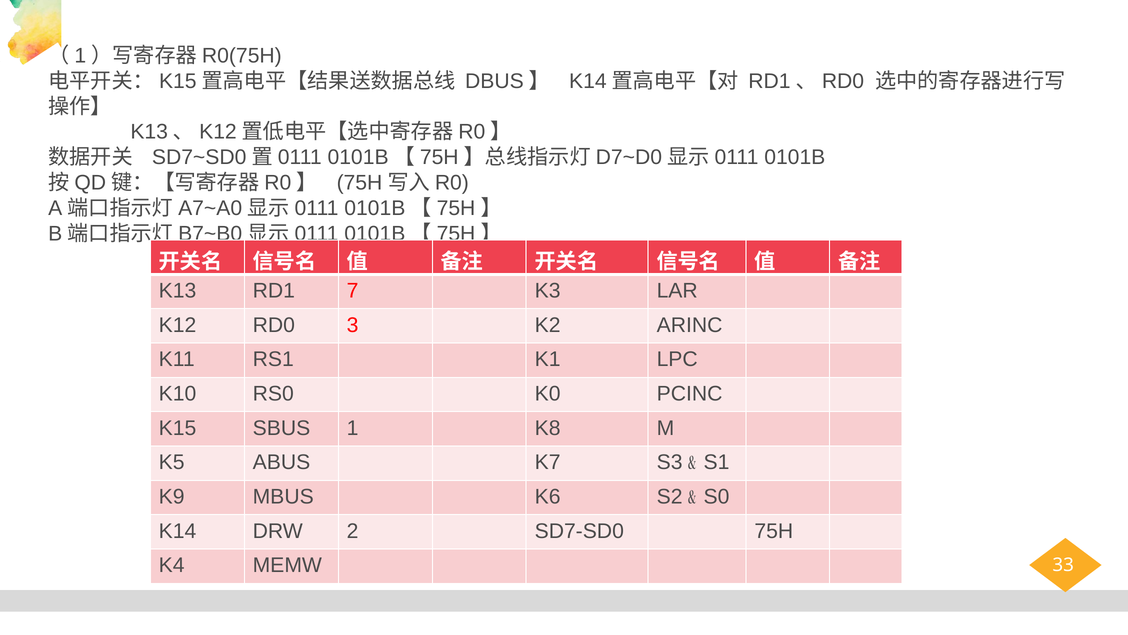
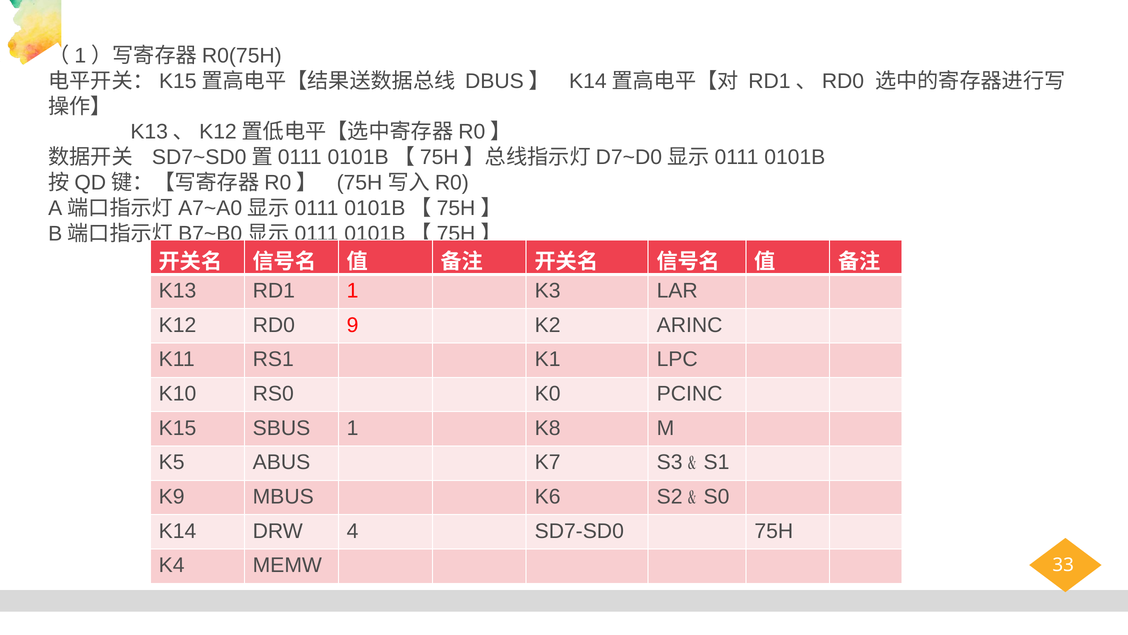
RD1 7: 7 -> 1
3: 3 -> 9
2: 2 -> 4
